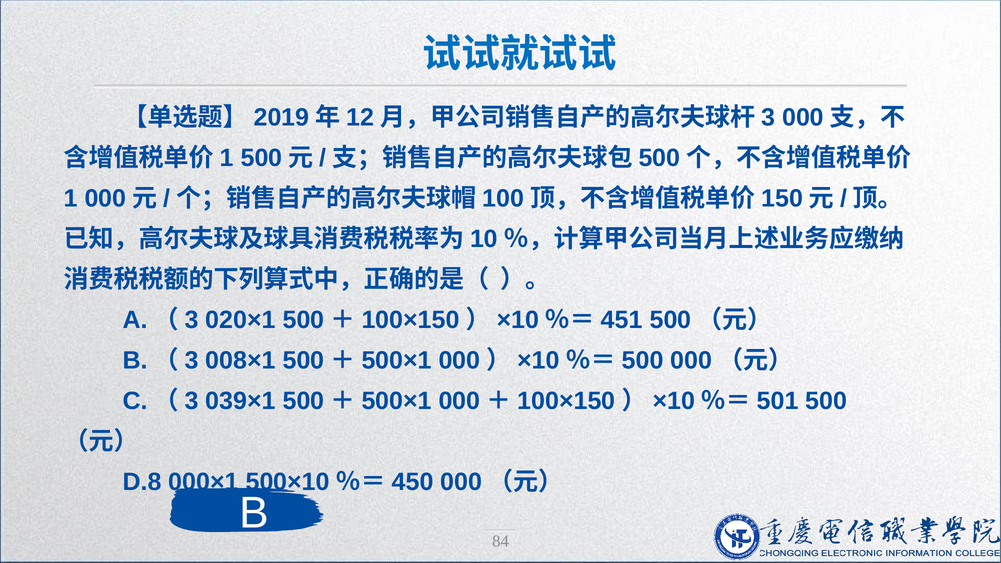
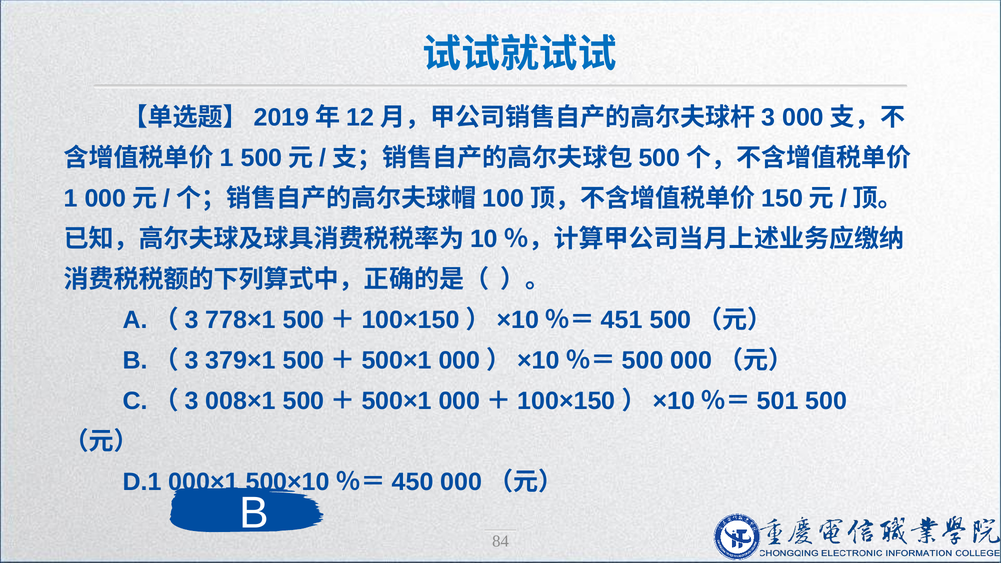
020×1: 020×1 -> 778×1
008×1: 008×1 -> 379×1
039×1: 039×1 -> 008×1
D.8: D.8 -> D.1
